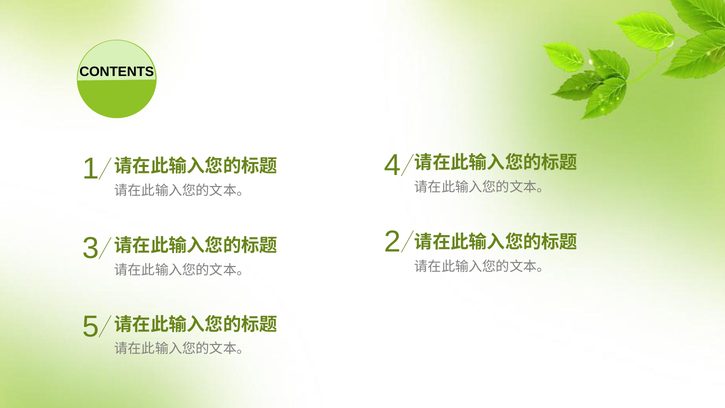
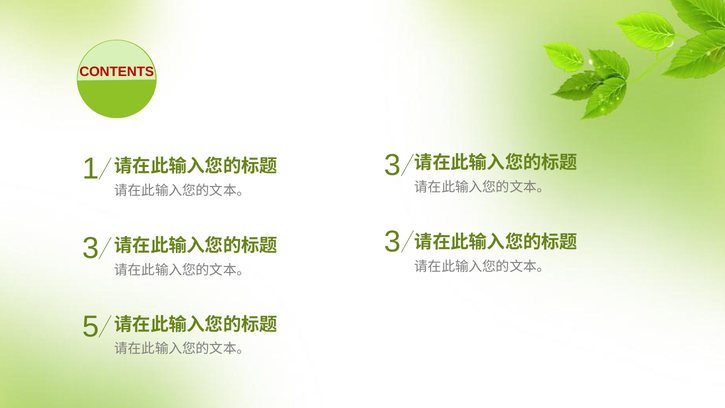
CONTENTS colour: black -> red
1 4: 4 -> 3
2 at (392, 242): 2 -> 3
